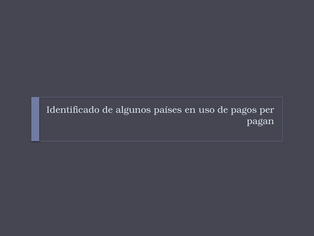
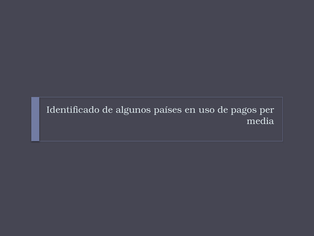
pagan: pagan -> media
